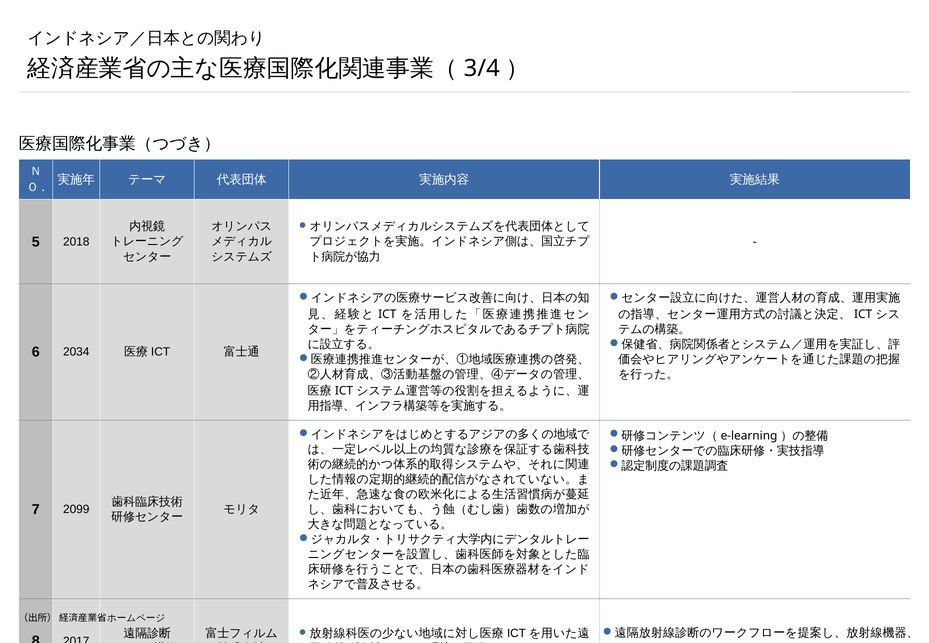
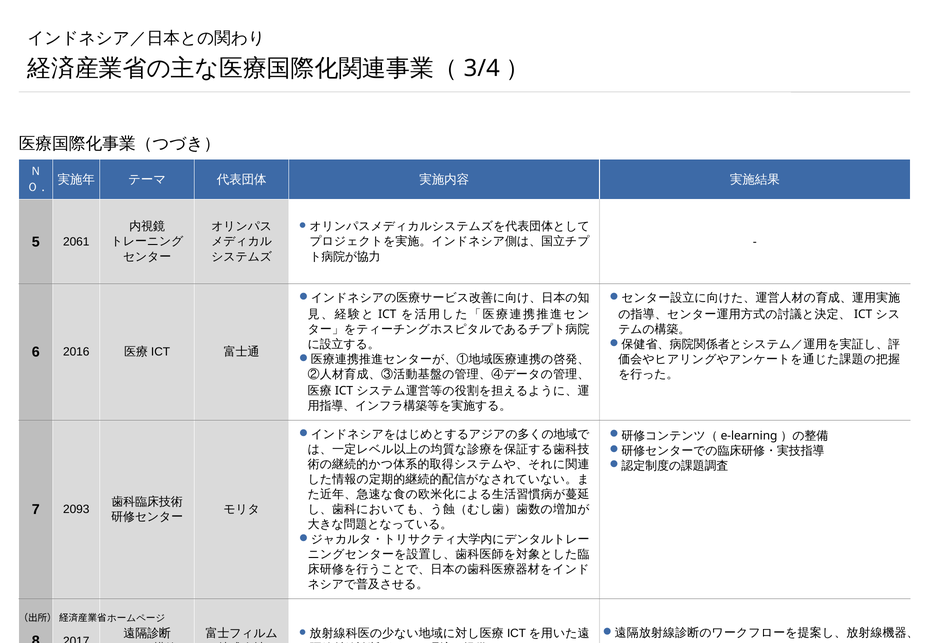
2018: 2018 -> 2061
2034: 2034 -> 2016
2099: 2099 -> 2093
